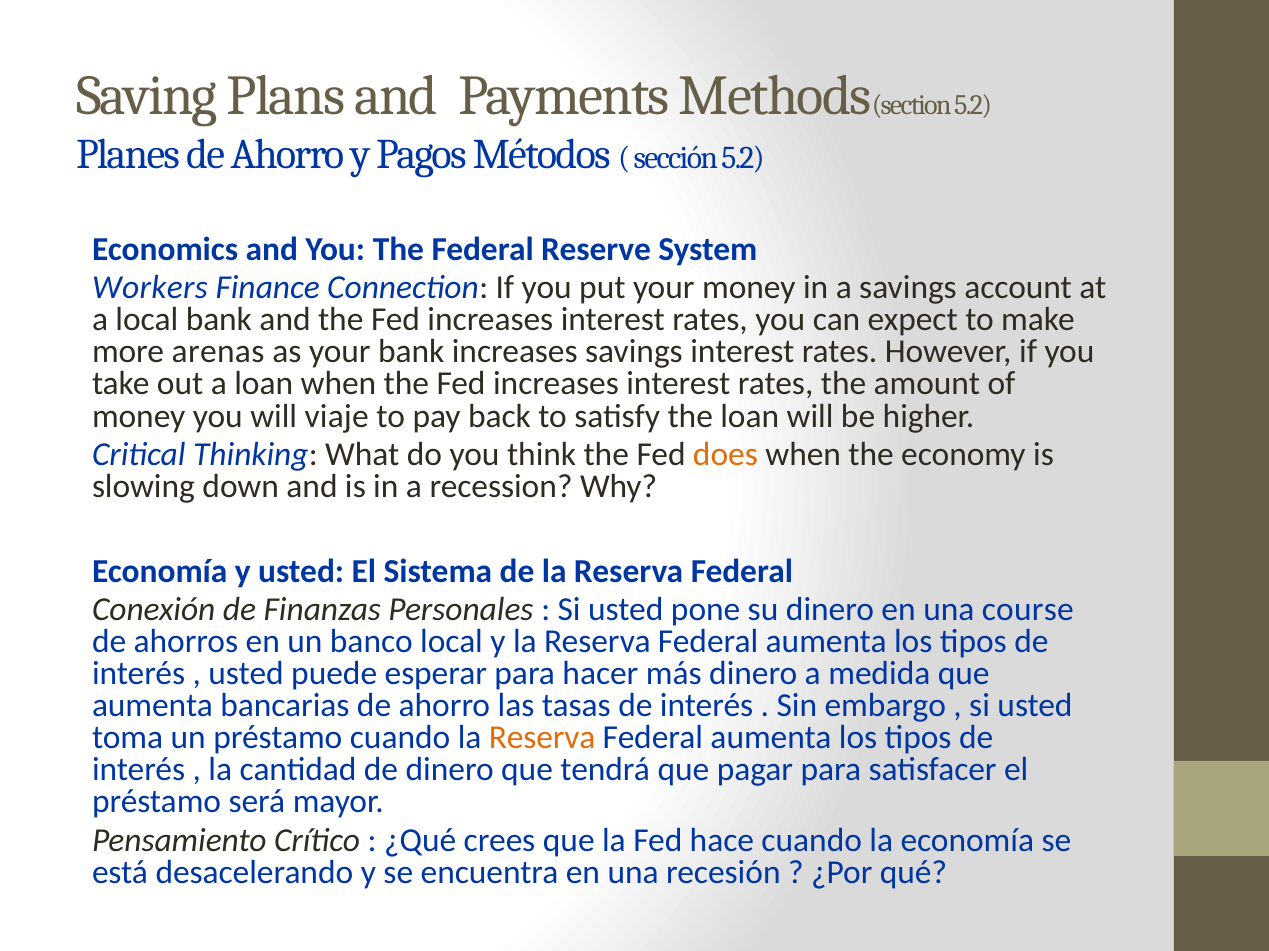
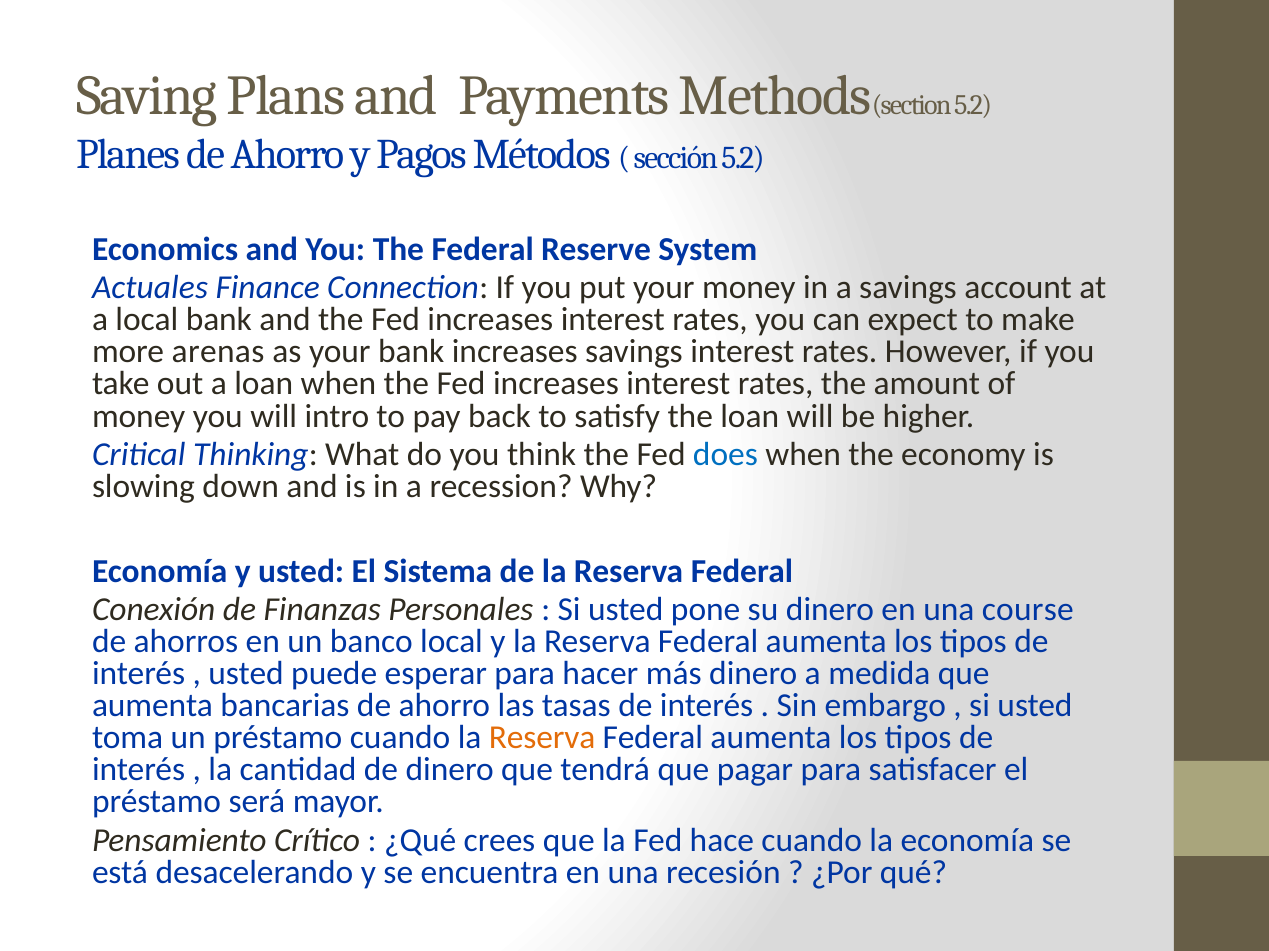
Workers: Workers -> Actuales
viaje: viaje -> intro
does colour: orange -> blue
